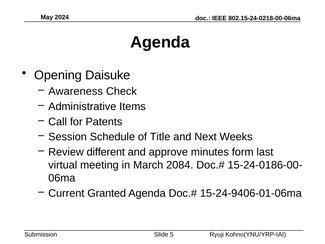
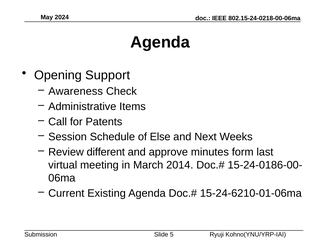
Daisuke: Daisuke -> Support
Title: Title -> Else
2084: 2084 -> 2014
Granted: Granted -> Existing
15-24-9406-01-06ma: 15-24-9406-01-06ma -> 15-24-6210-01-06ma
